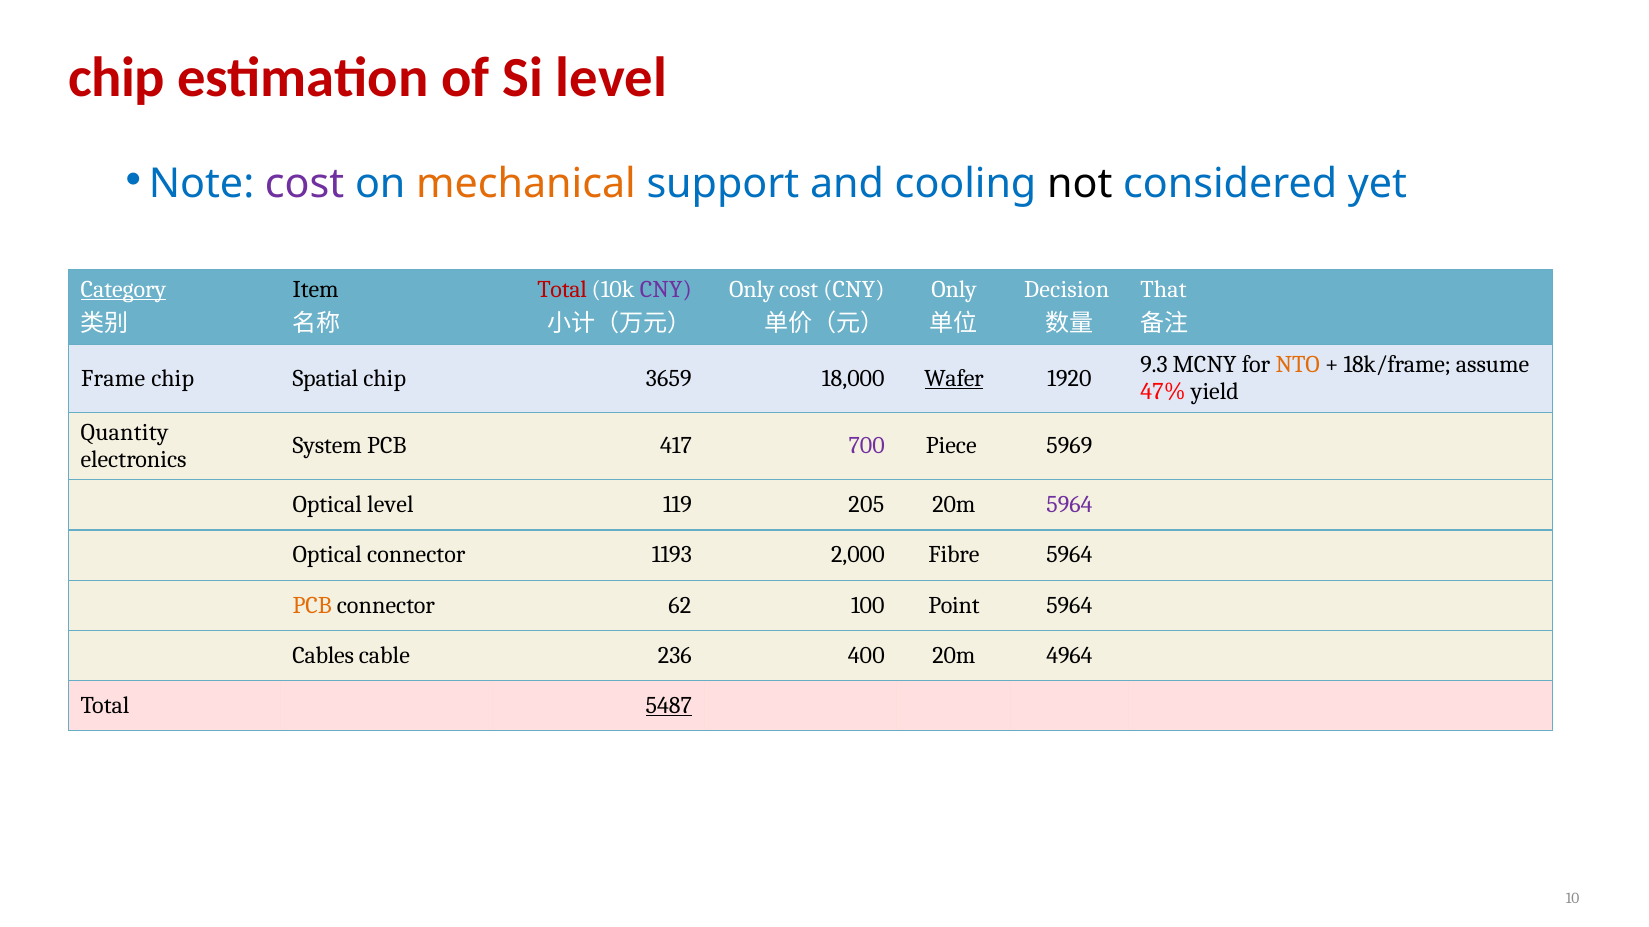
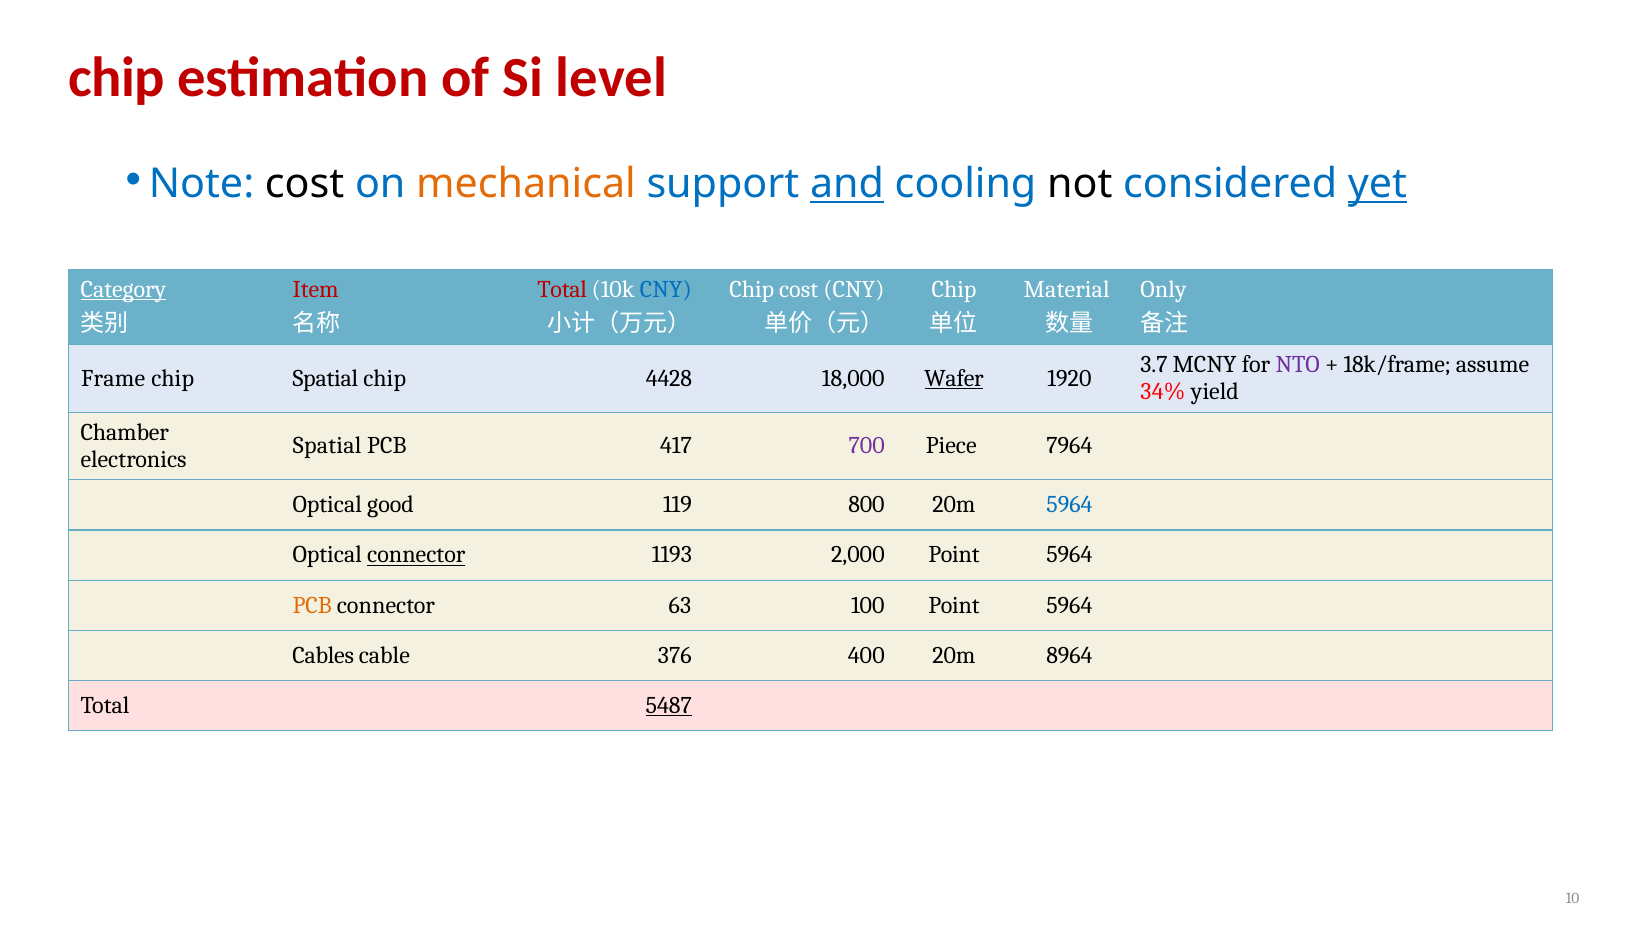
cost at (305, 184) colour: purple -> black
and underline: none -> present
yet underline: none -> present
Item colour: black -> red
CNY at (666, 290) colour: purple -> blue
Only at (752, 290): Only -> Chip
Only at (954, 290): Only -> Chip
Decision: Decision -> Material
That: That -> Only
9.3: 9.3 -> 3.7
NTO colour: orange -> purple
3659: 3659 -> 4428
47%: 47% -> 34%
Quantity: Quantity -> Chamber
System at (327, 446): System -> Spatial
5969: 5969 -> 7964
Optical level: level -> good
205: 205 -> 800
5964 at (1069, 505) colour: purple -> blue
connector at (416, 555) underline: none -> present
2,000 Fibre: Fibre -> Point
62: 62 -> 63
236: 236 -> 376
4964: 4964 -> 8964
